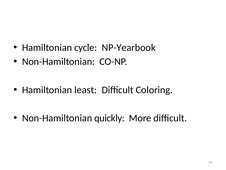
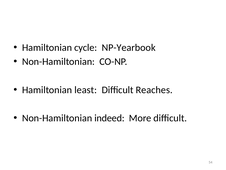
Coloring: Coloring -> Reaches
quickly: quickly -> indeed
